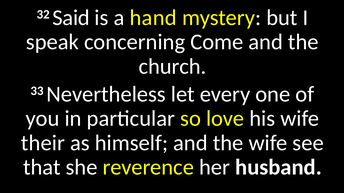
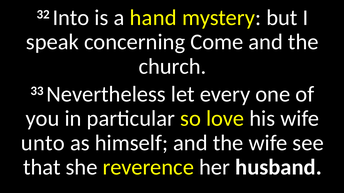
Said: Said -> Into
their: their -> unto
